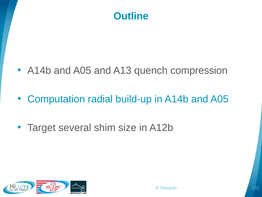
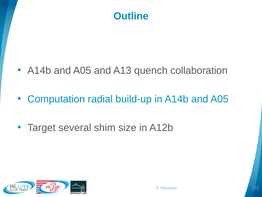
compression: compression -> collaboration
